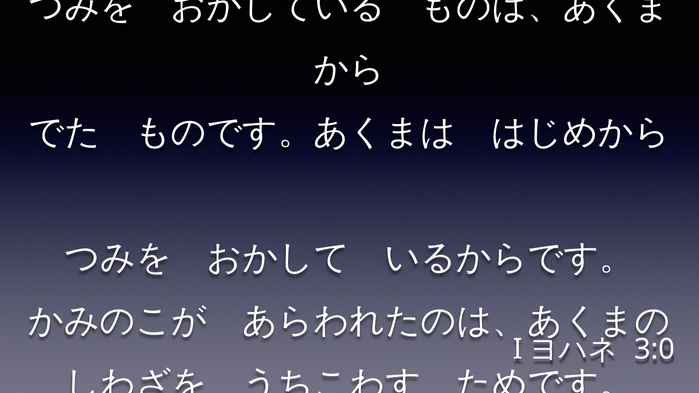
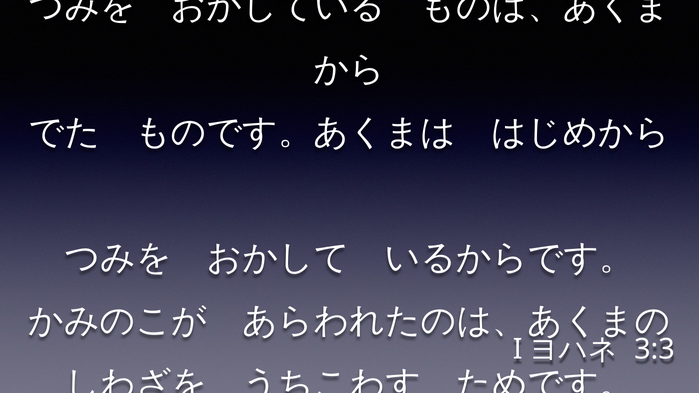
3:0: 3:0 -> 3:3
